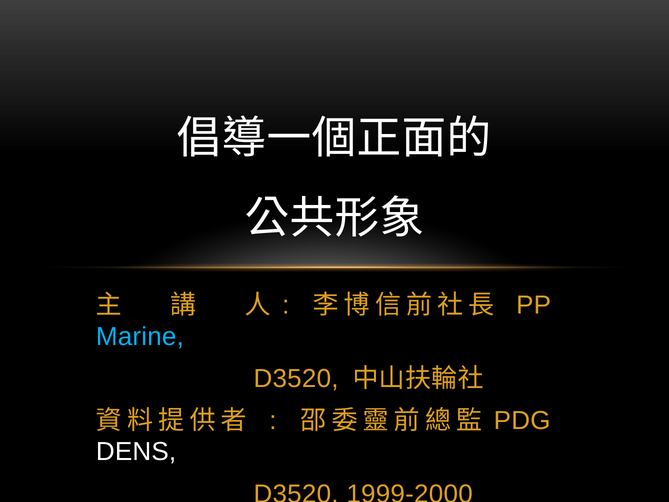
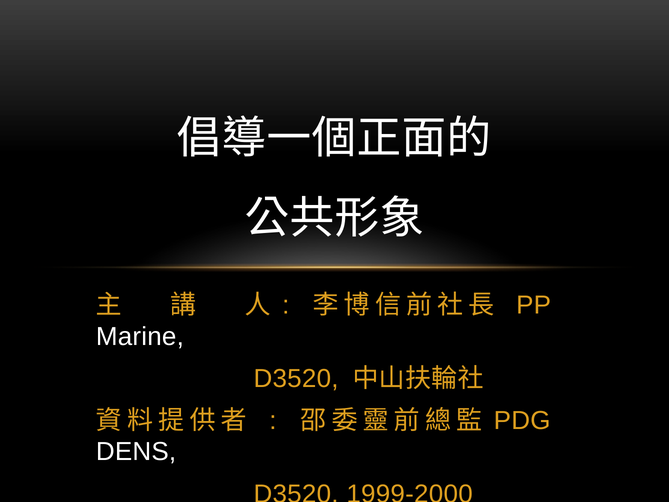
Marine colour: light blue -> white
